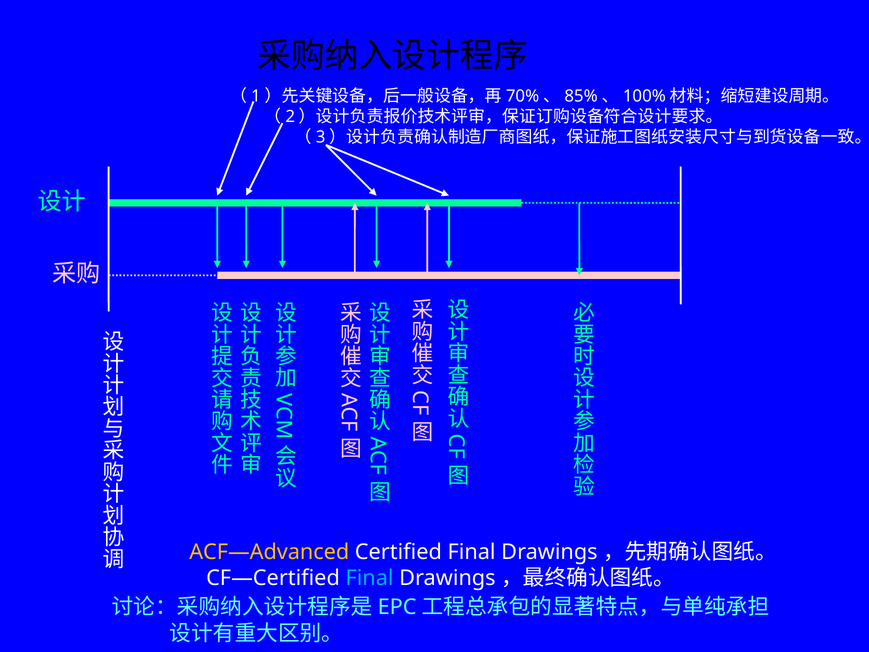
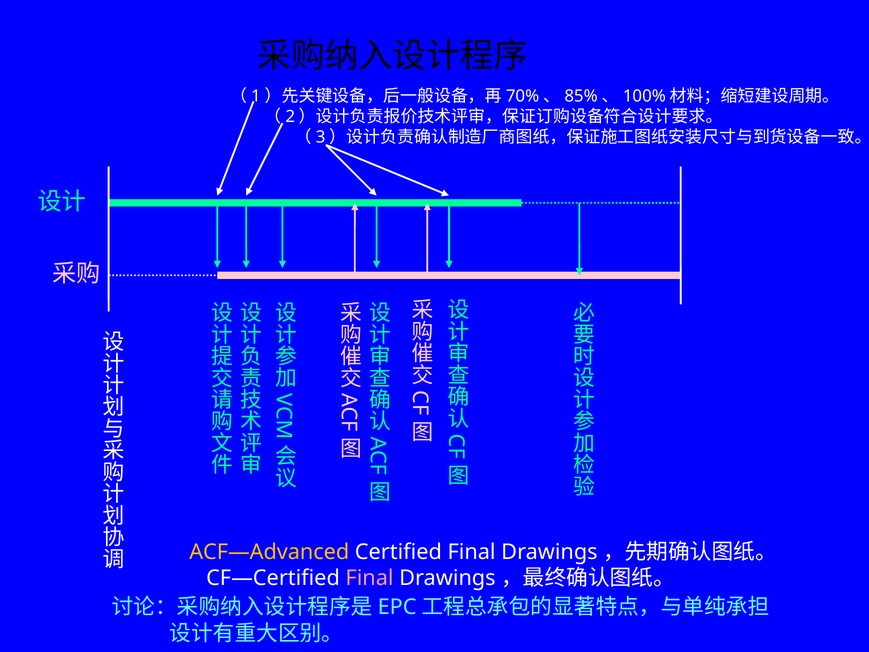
Final at (370, 578) colour: light blue -> pink
